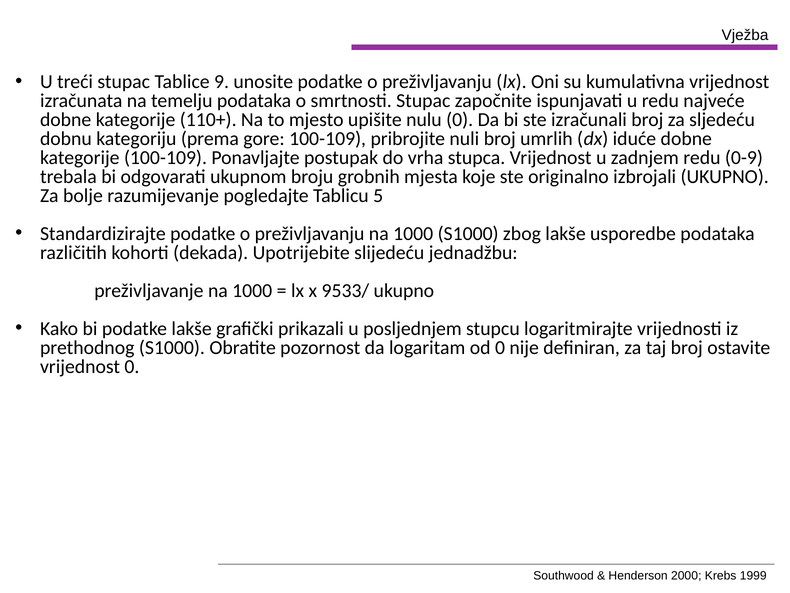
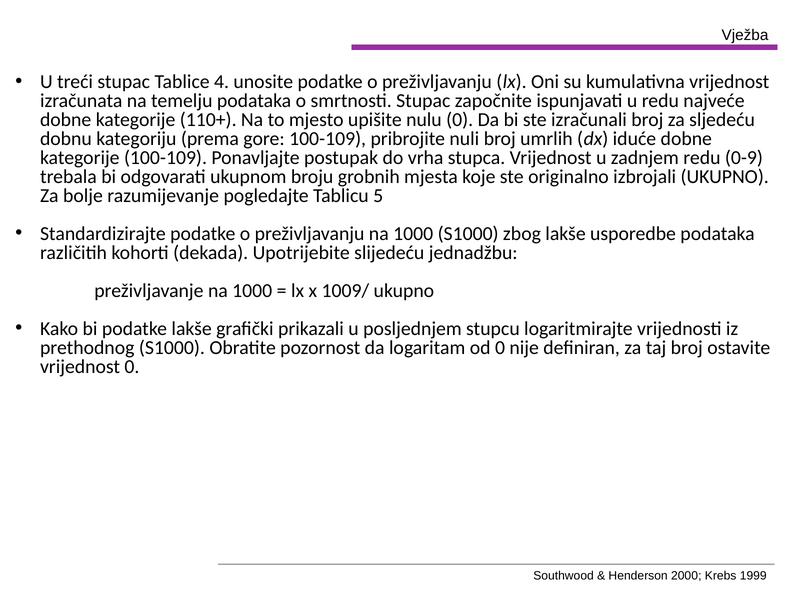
9: 9 -> 4
9533/: 9533/ -> 1009/
